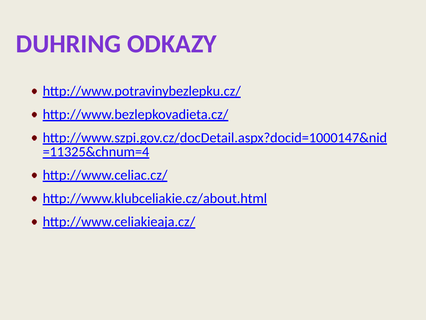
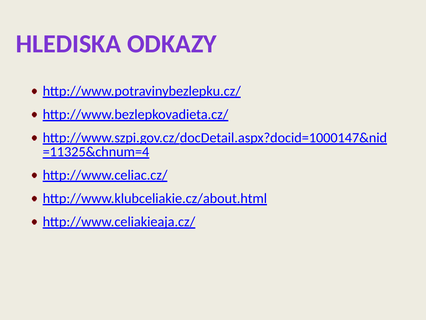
DUHRING: DUHRING -> HLEDISKA
